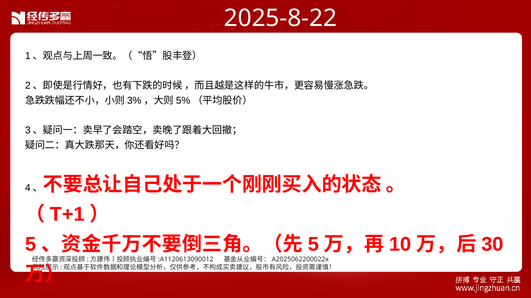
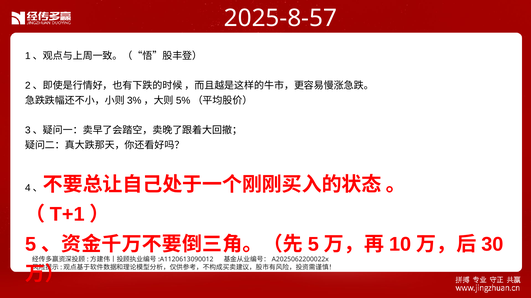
2025-8-22: 2025-8-22 -> 2025-8-57
